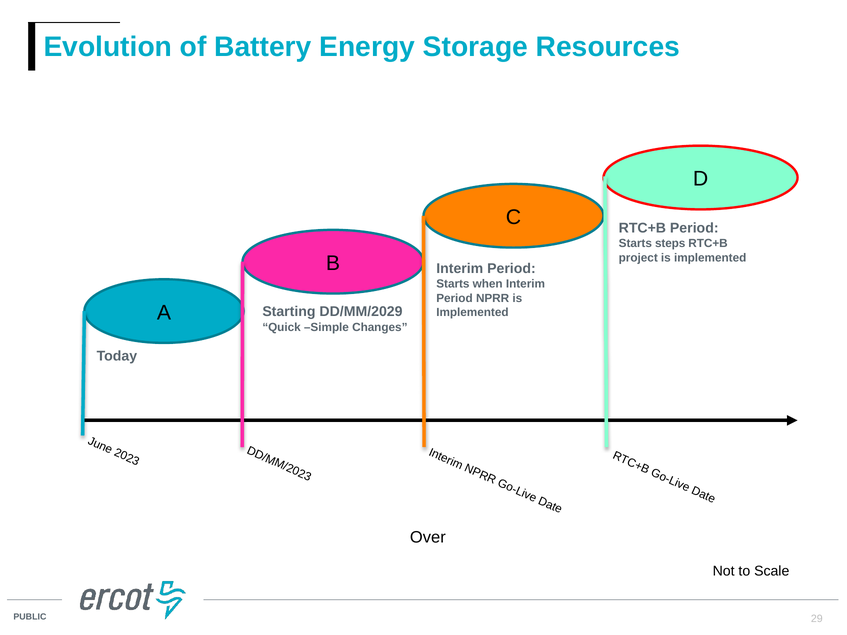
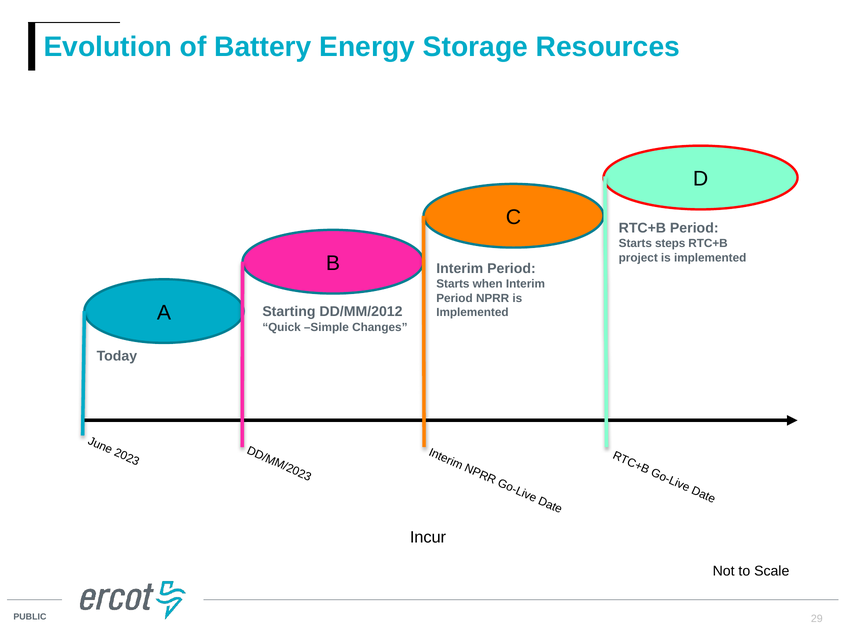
DD/MM/2029: DD/MM/2029 -> DD/MM/2012
Over: Over -> Incur
